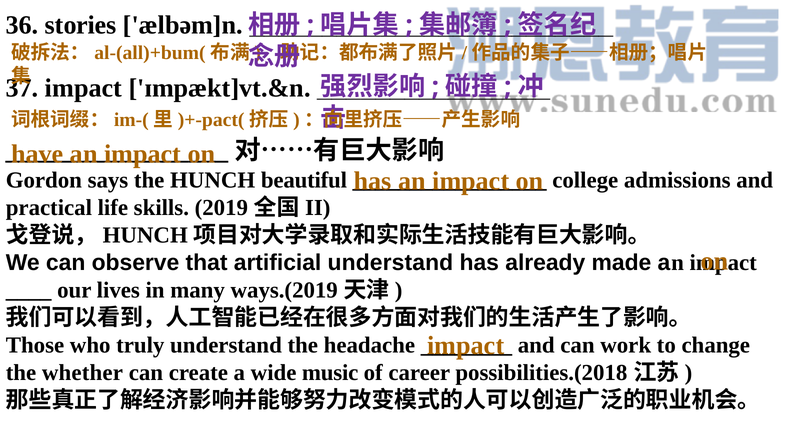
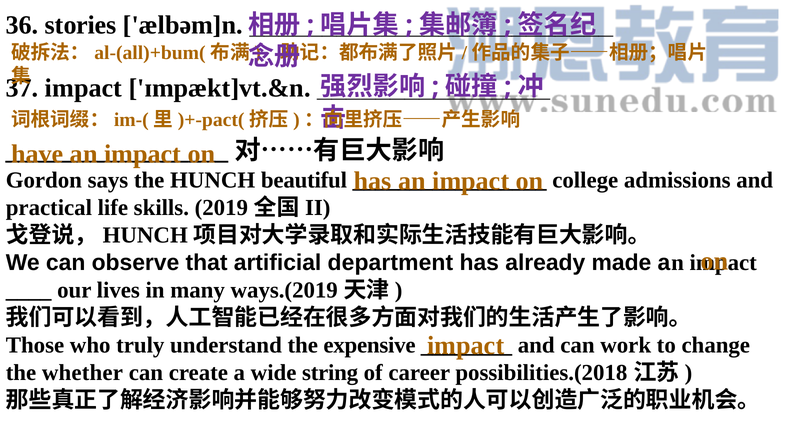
artificial understand: understand -> department
headache: headache -> expensive
music: music -> string
